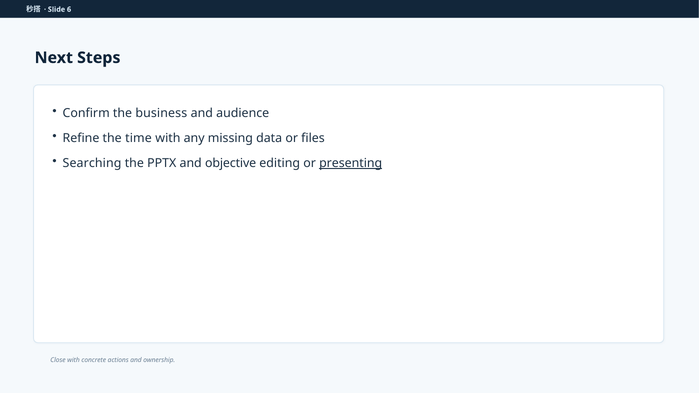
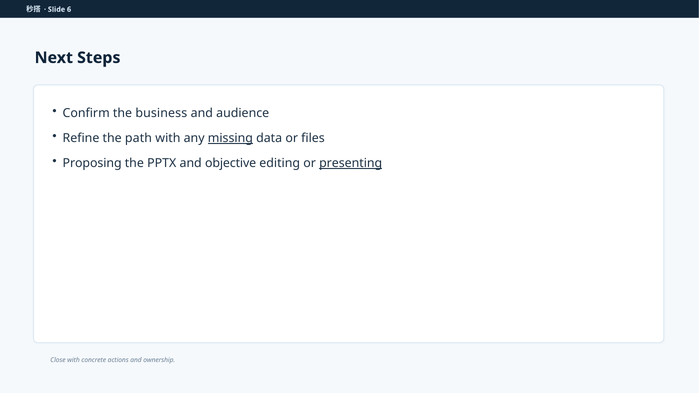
time: time -> path
missing underline: none -> present
Searching: Searching -> Proposing
